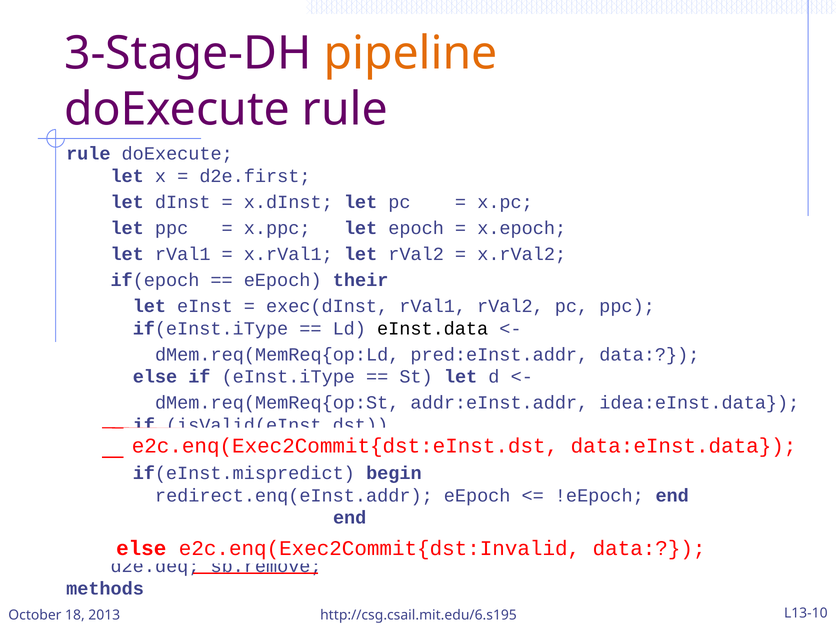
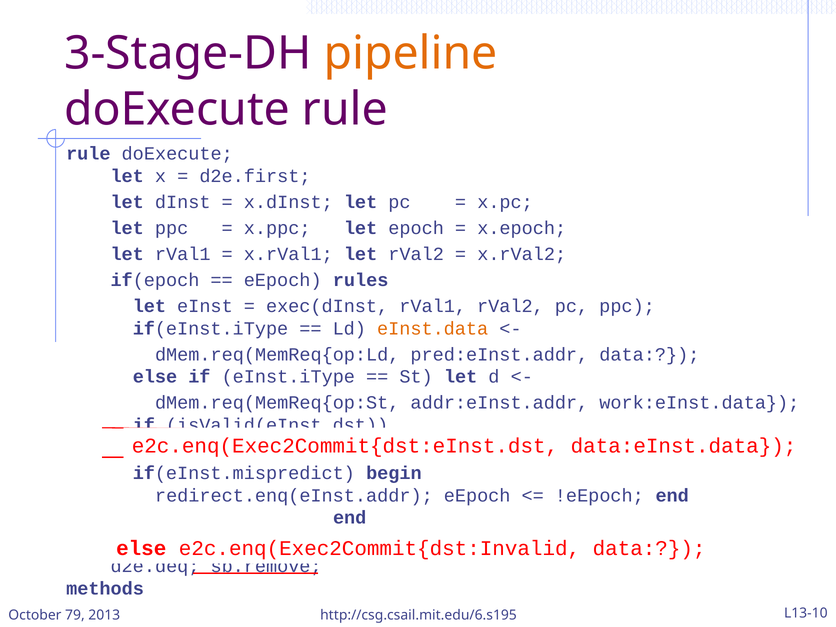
their: their -> rules
eInst.data at (433, 328) colour: black -> orange
idea:eInst.data: idea:eInst.data -> work:eInst.data
18: 18 -> 79
